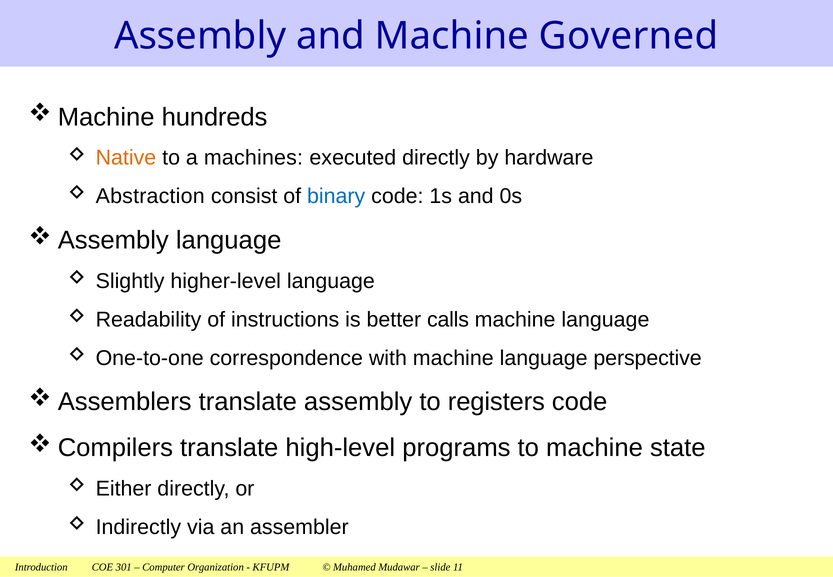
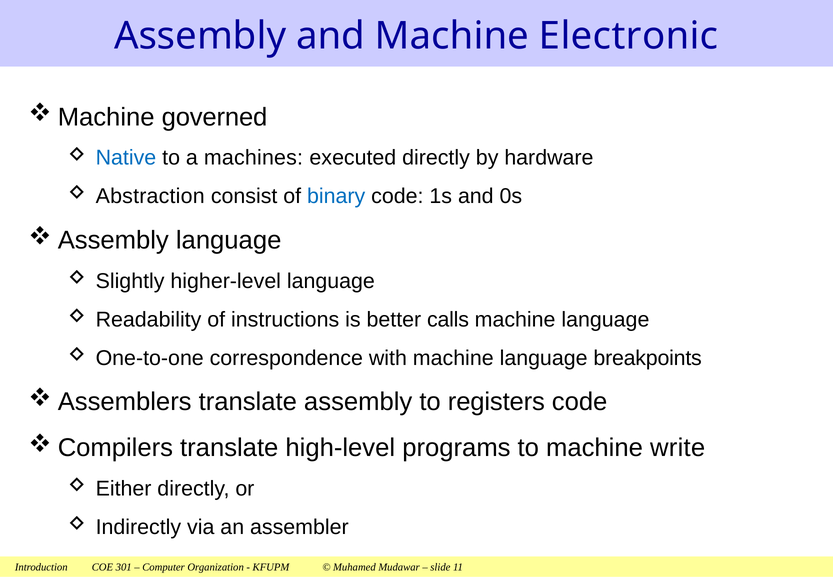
Governed: Governed -> Electronic
hundreds: hundreds -> governed
Native colour: orange -> blue
perspective: perspective -> breakpoints
state: state -> write
